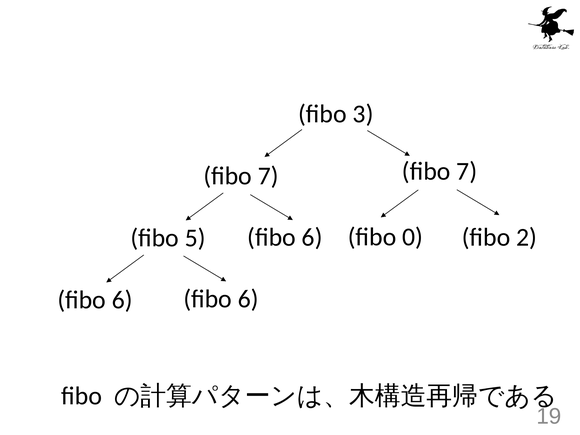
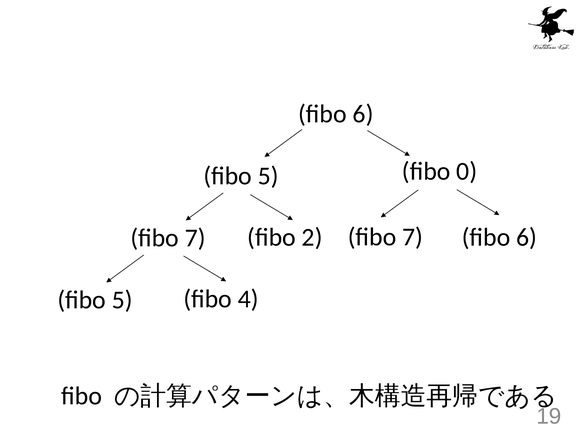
3 at (363, 114): 3 -> 6
7 at (467, 171): 7 -> 0
7 at (268, 176): 7 -> 5
0 at (413, 237): 0 -> 7
2 at (527, 237): 2 -> 6
6 at (312, 237): 6 -> 2
5 at (195, 238): 5 -> 7
6 at (122, 300): 6 -> 5
6 at (248, 299): 6 -> 4
